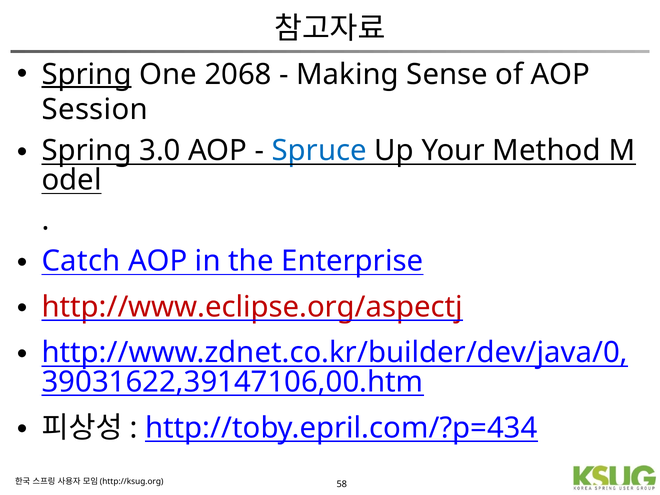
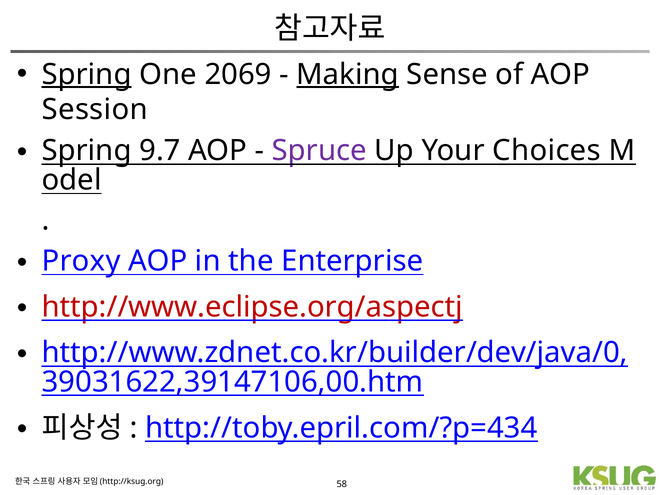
2068: 2068 -> 2069
Making underline: none -> present
3.0: 3.0 -> 9.7
Spruce colour: blue -> purple
Method: Method -> Choices
Catch: Catch -> Proxy
